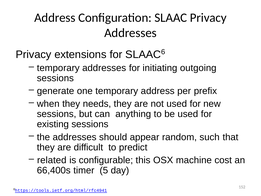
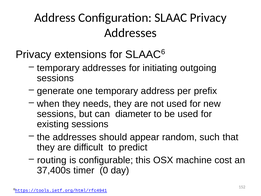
anything: anything -> diameter
related: related -> routing
66,400s: 66,400s -> 37,400s
5: 5 -> 0
